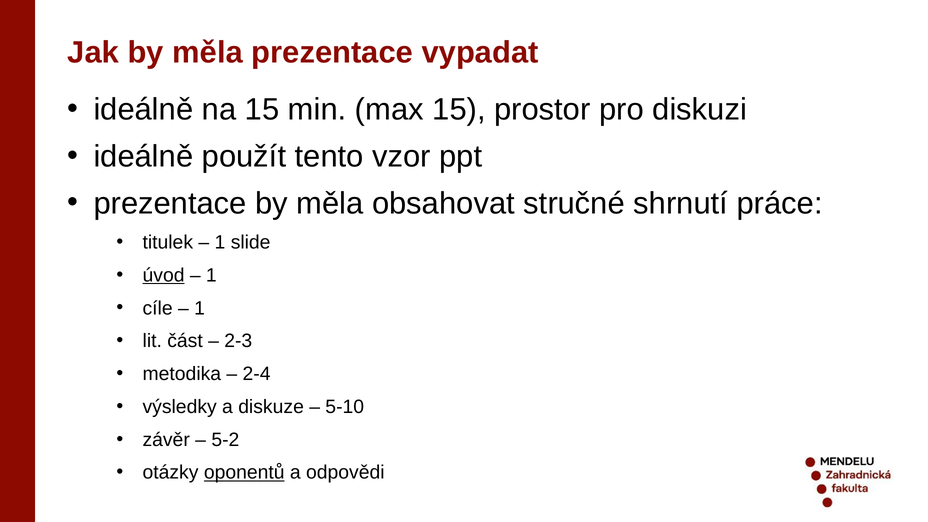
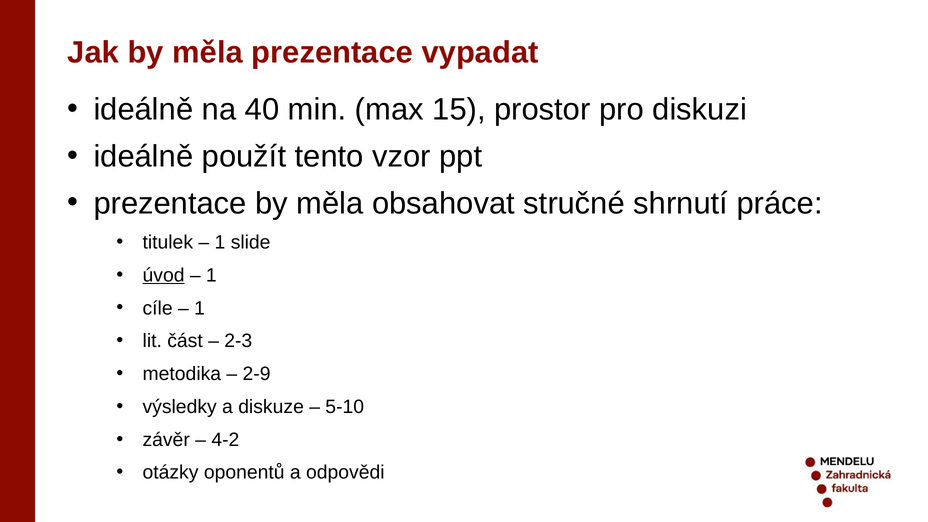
na 15: 15 -> 40
2-4: 2-4 -> 2-9
5-2: 5-2 -> 4-2
oponentů underline: present -> none
